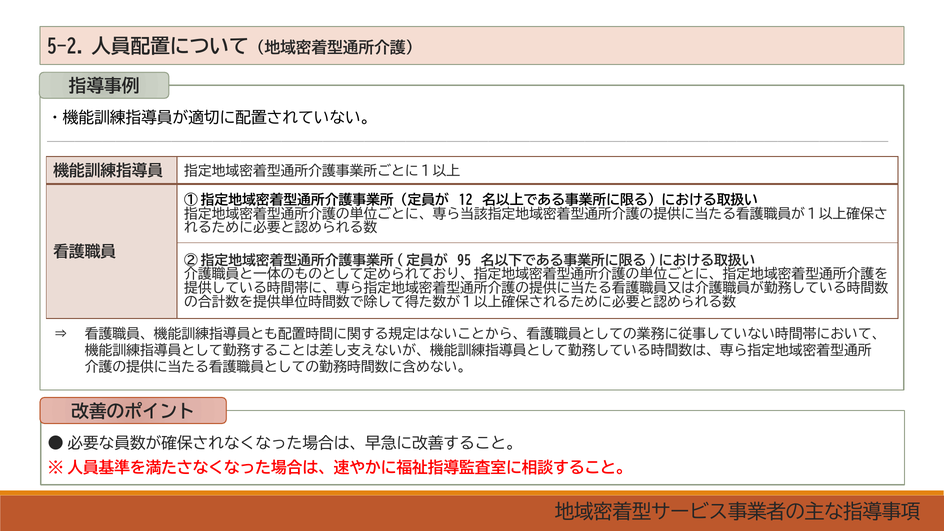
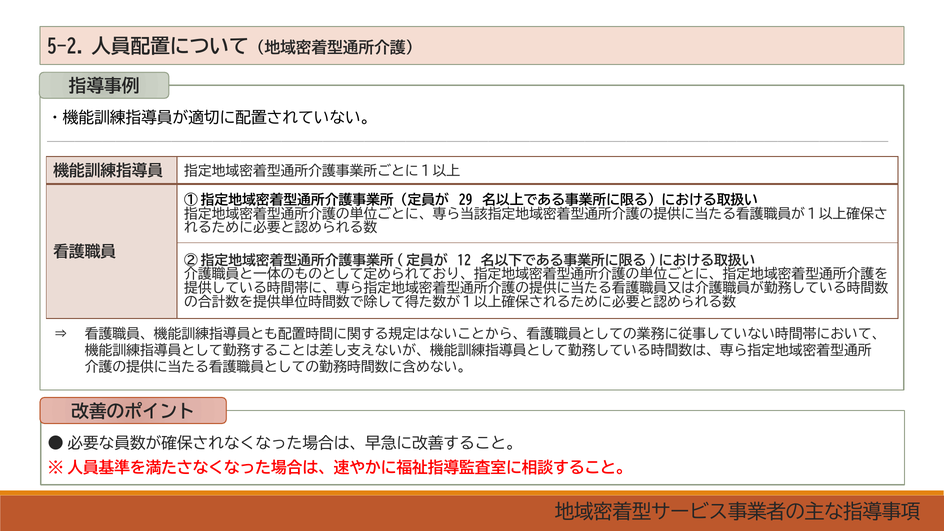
12: 12 -> 29
95: 95 -> 12
